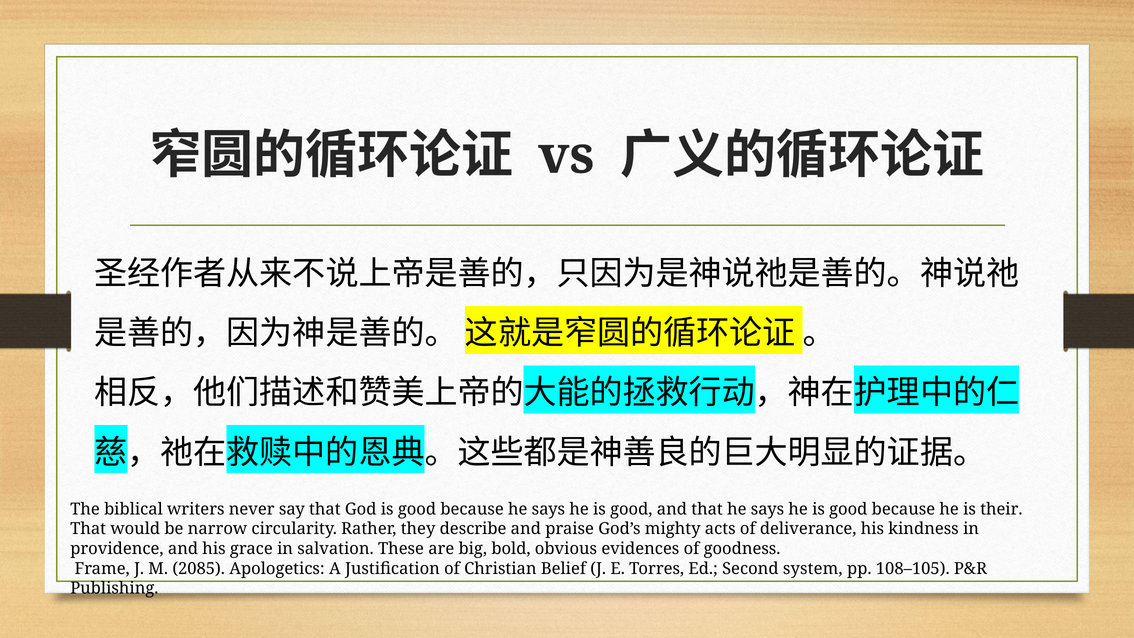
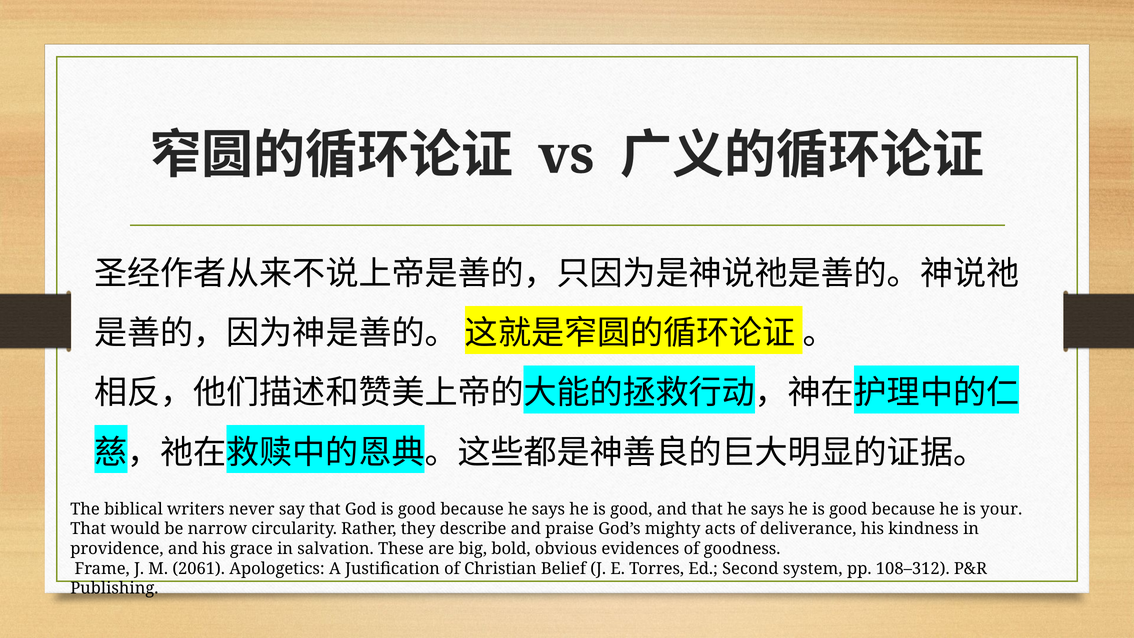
their: their -> your
2085: 2085 -> 2061
108–105: 108–105 -> 108–312
